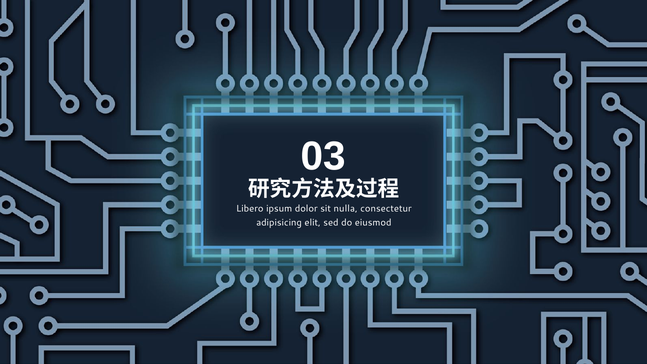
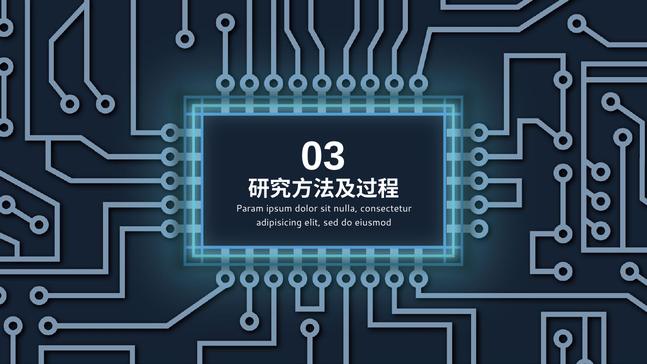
Libero: Libero -> Param
